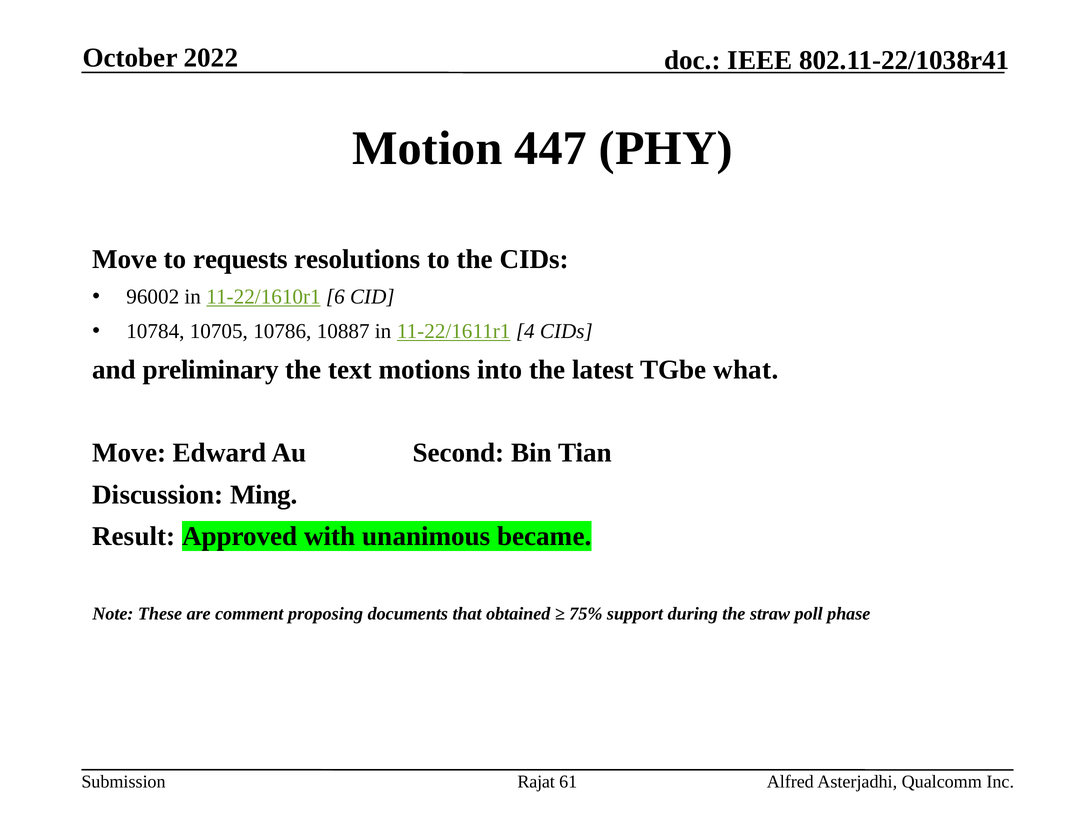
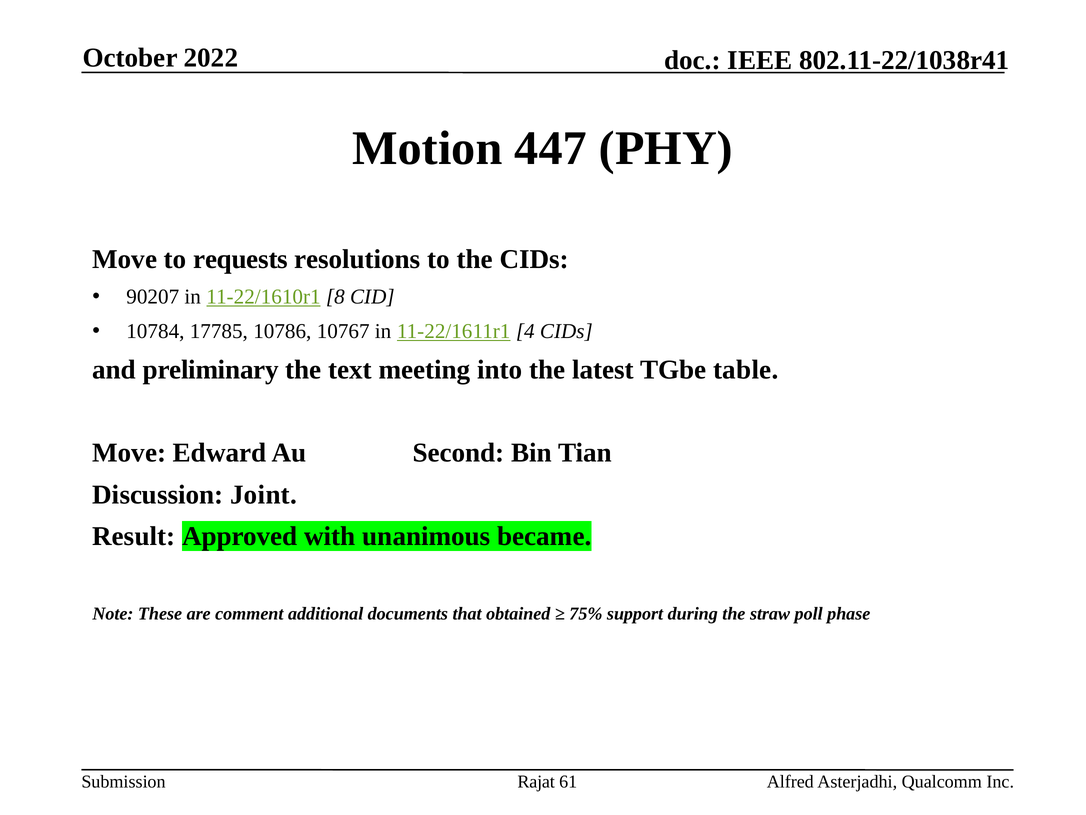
96002: 96002 -> 90207
6: 6 -> 8
10705: 10705 -> 17785
10887: 10887 -> 10767
motions: motions -> meeting
what: what -> table
Ming: Ming -> Joint
proposing: proposing -> additional
